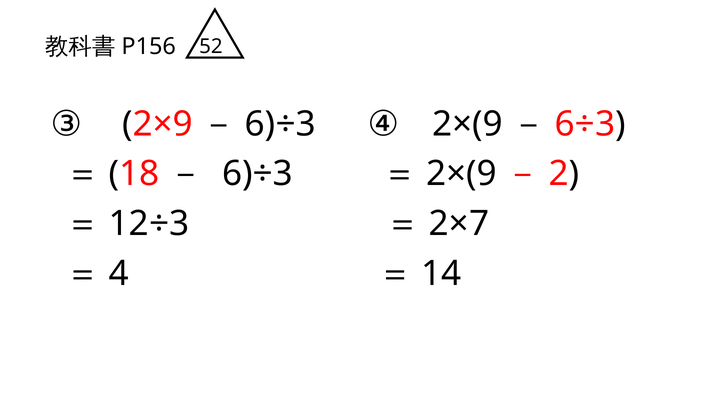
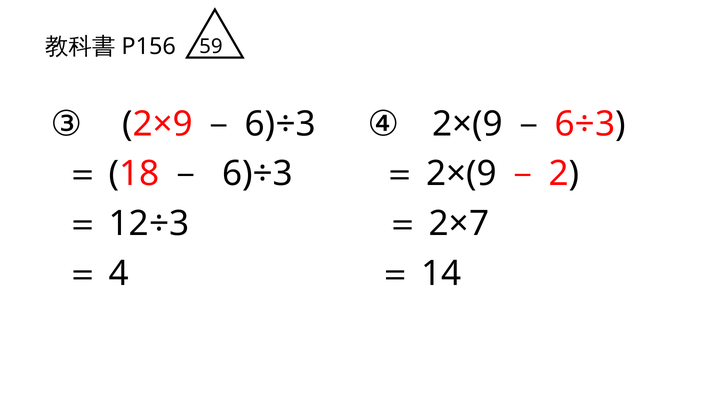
52: 52 -> 59
